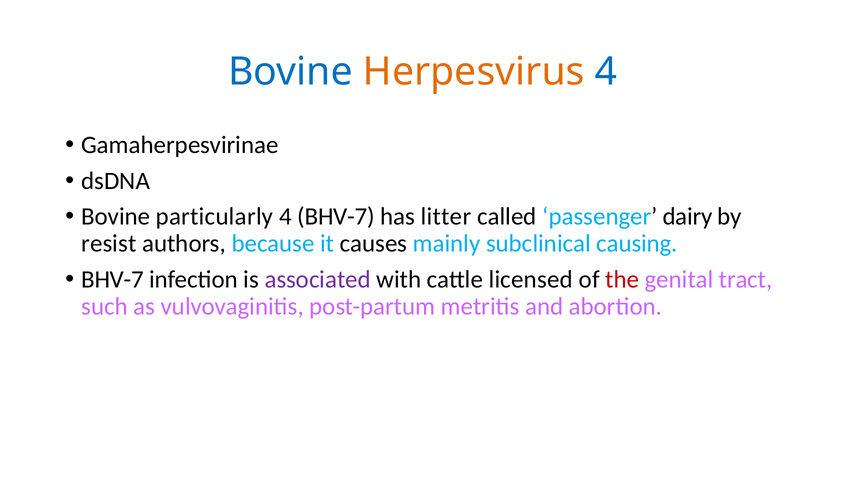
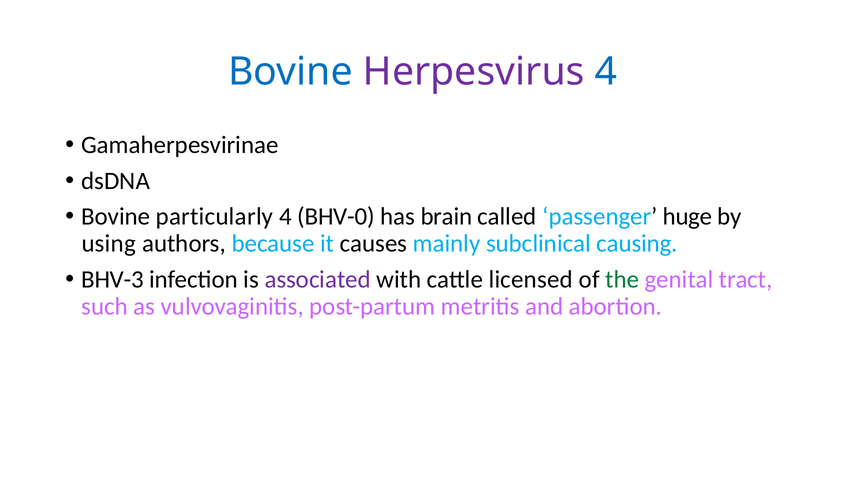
Herpesvirus colour: orange -> purple
4 BHV-7: BHV-7 -> BHV-0
litter: litter -> brain
dairy: dairy -> huge
resist: resist -> using
BHV-7 at (113, 279): BHV-7 -> BHV-3
the colour: red -> green
